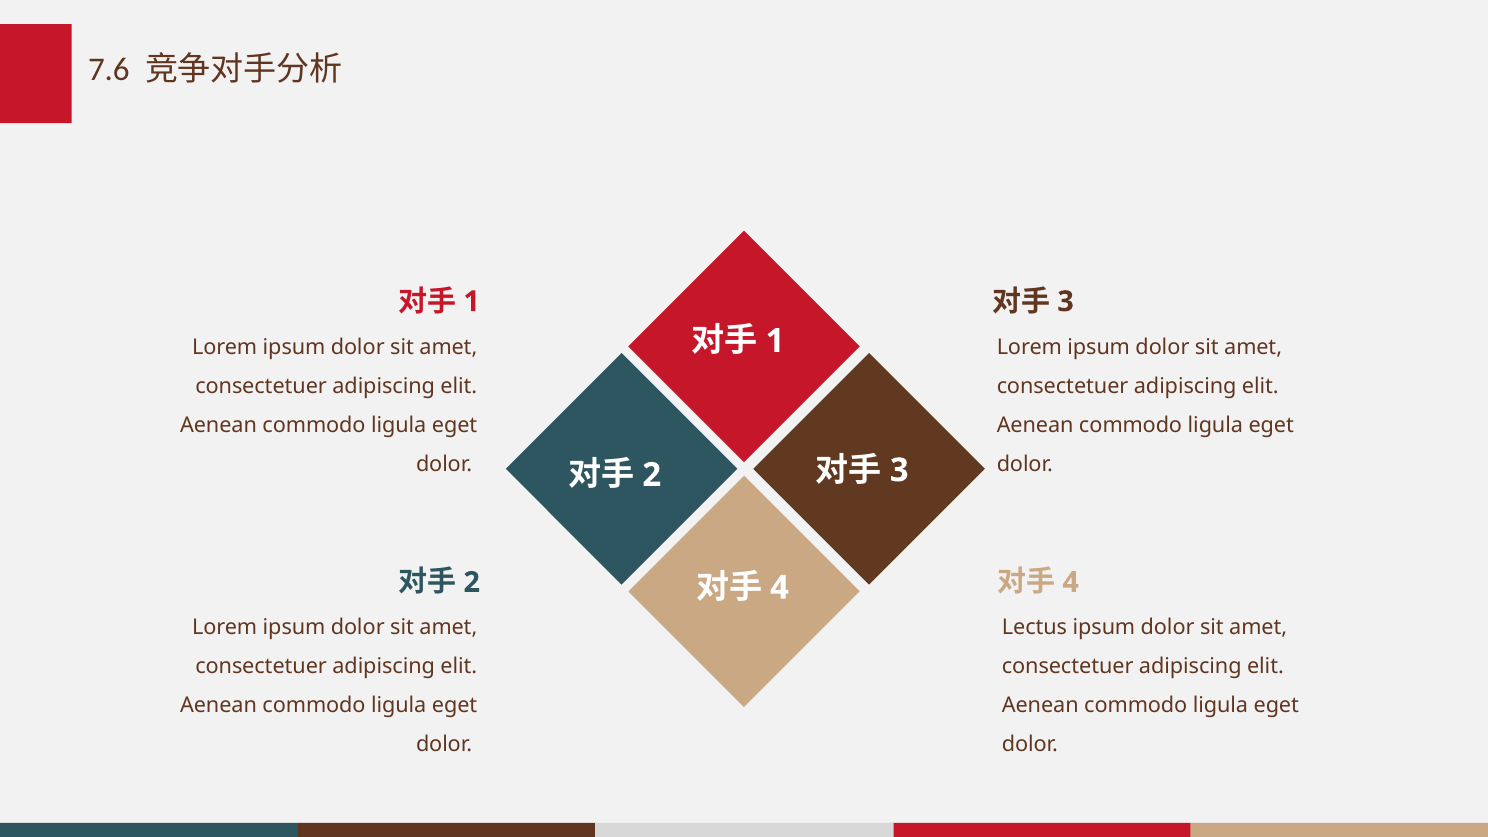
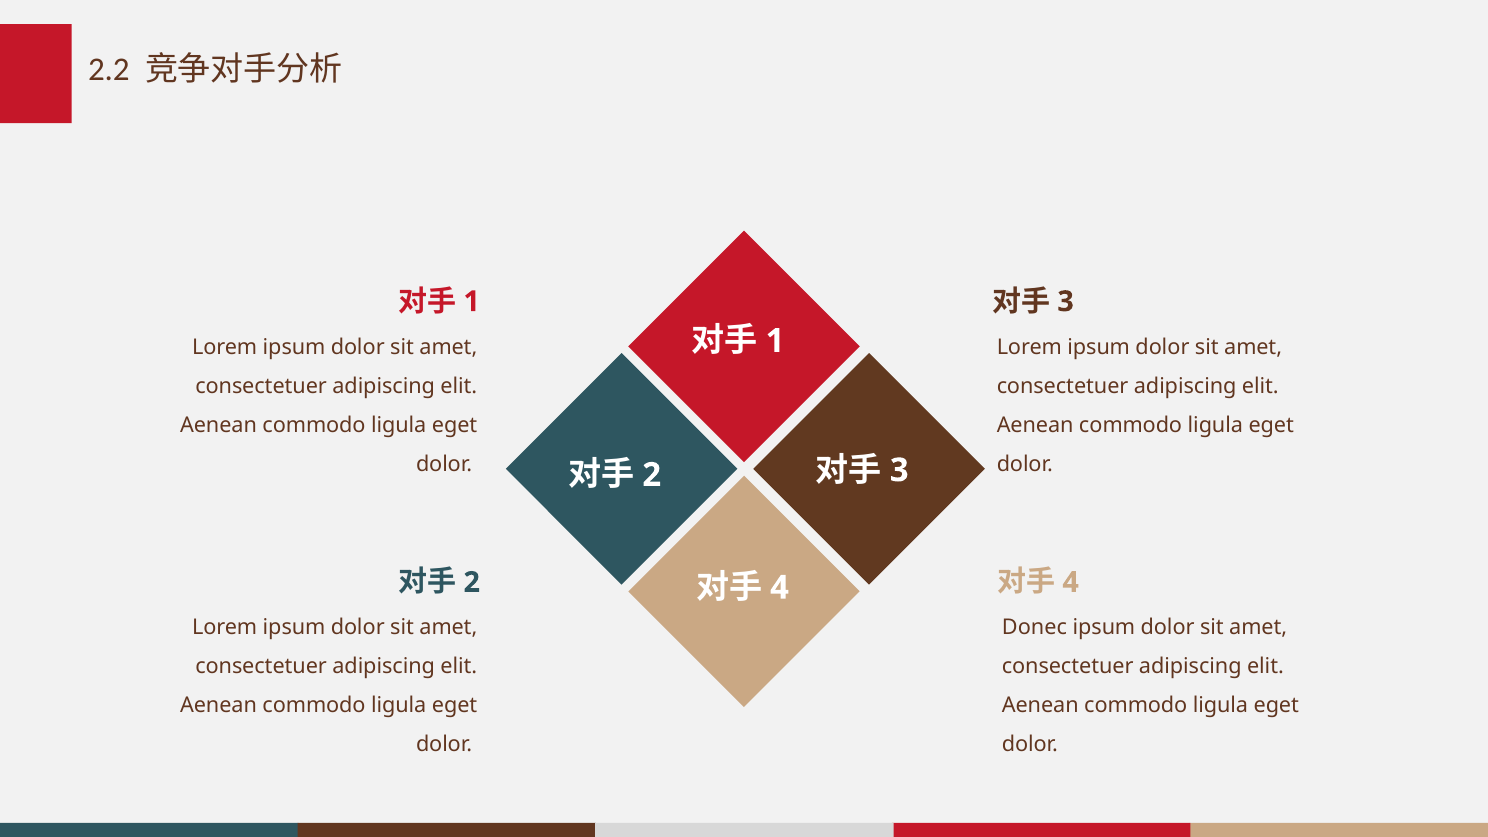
7.6: 7.6 -> 2.2
Lectus: Lectus -> Donec
